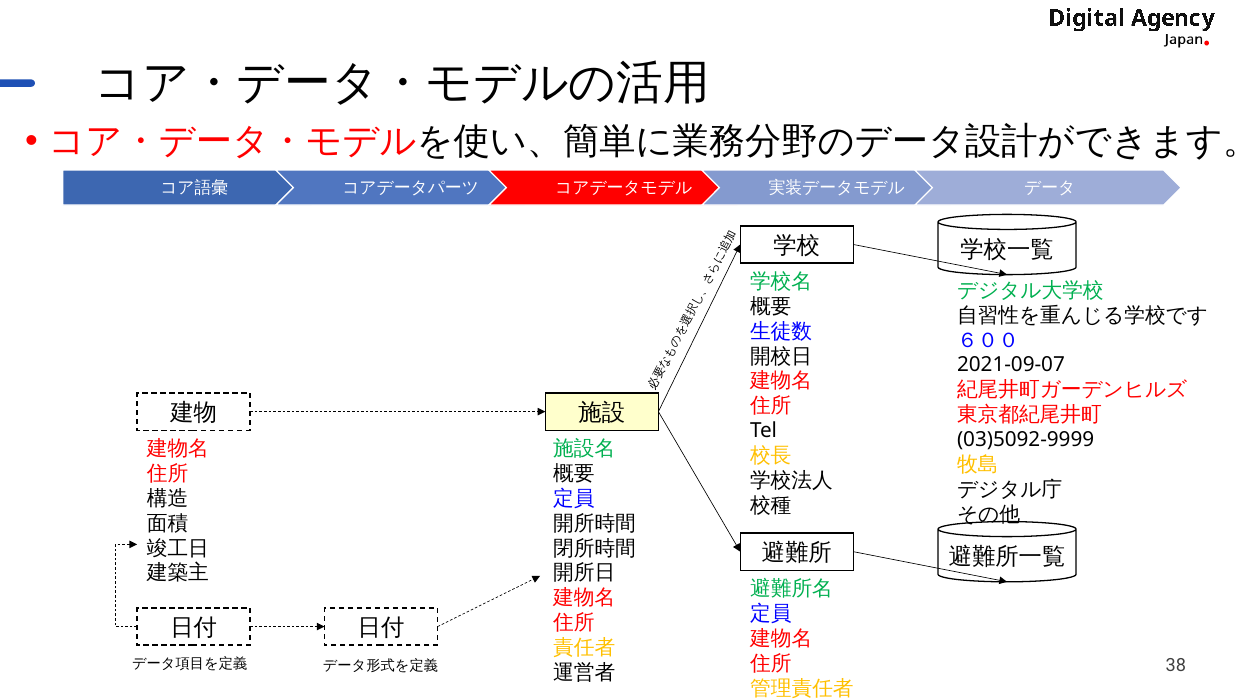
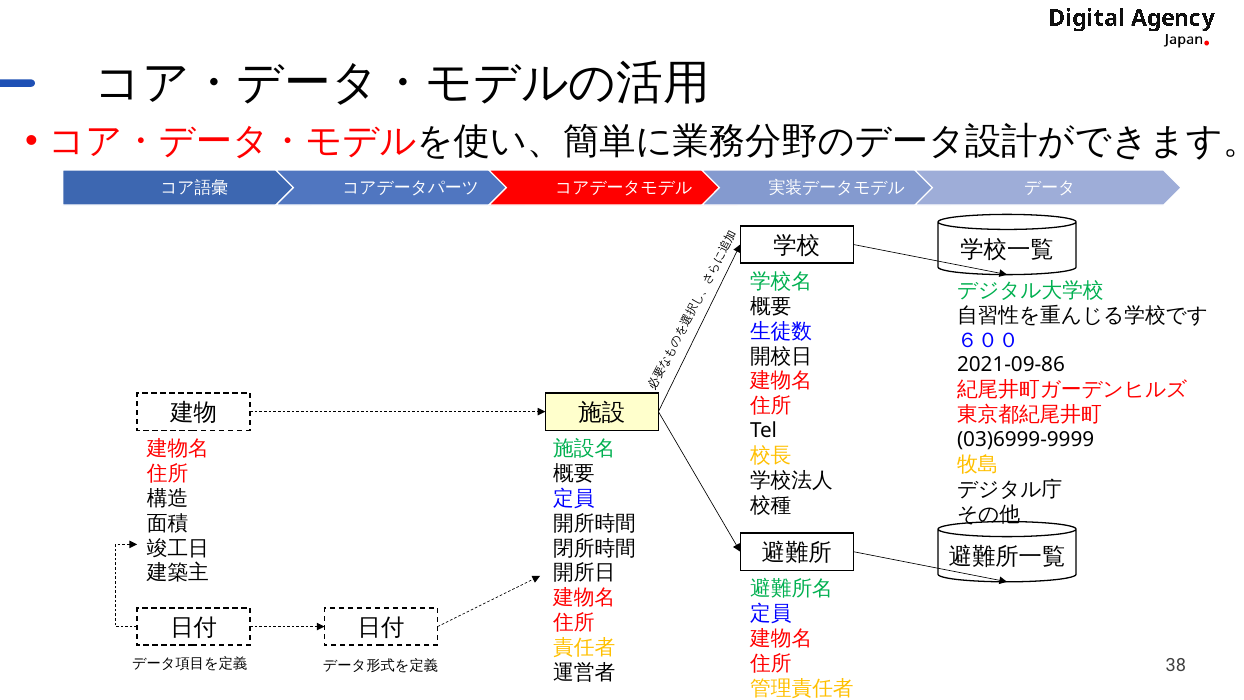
2021-09-07: 2021-09-07 -> 2021-09-86
03)5092-9999: 03)5092-9999 -> 03)6999-9999
